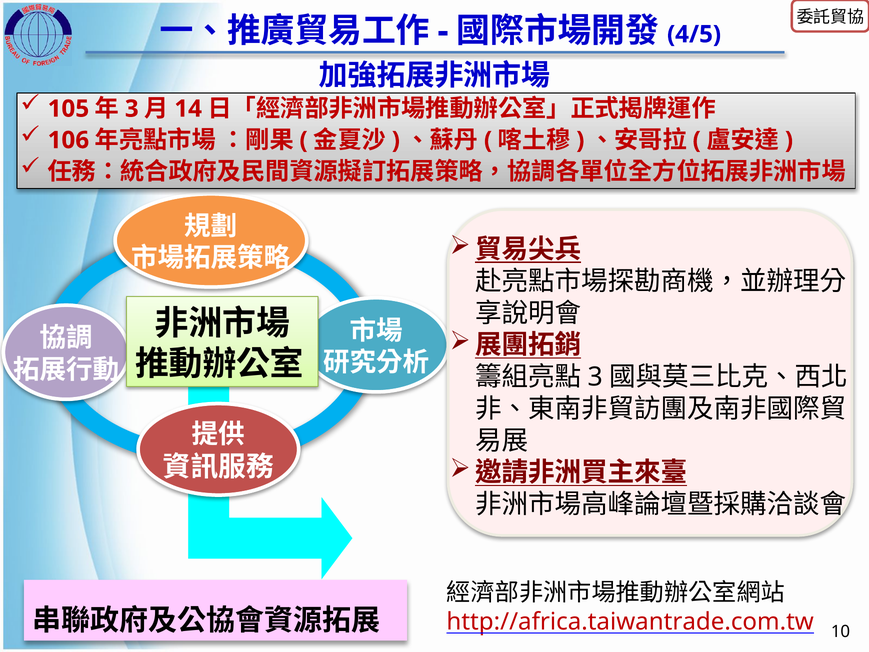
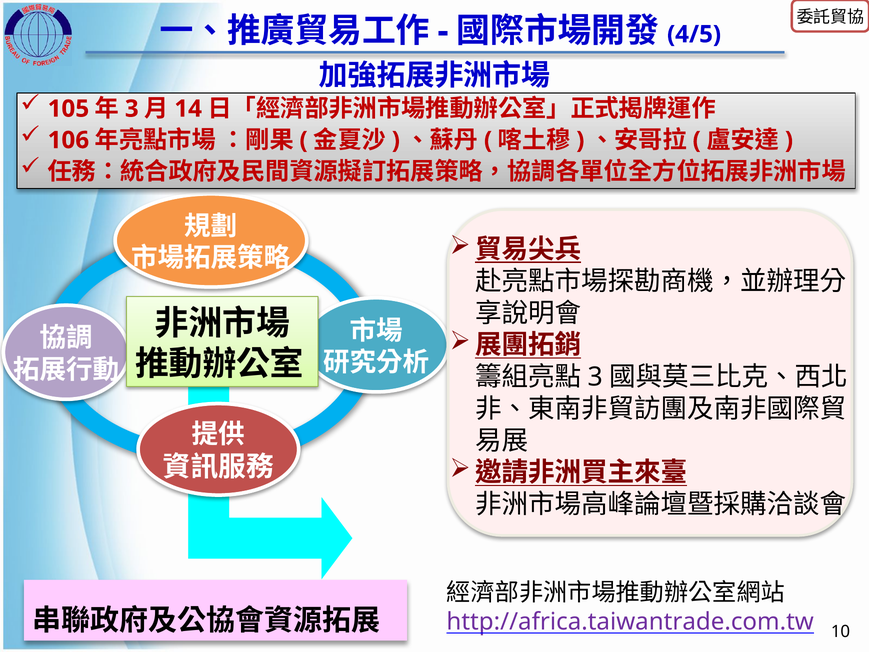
http://africa.taiwantrade.com.tw colour: red -> purple
